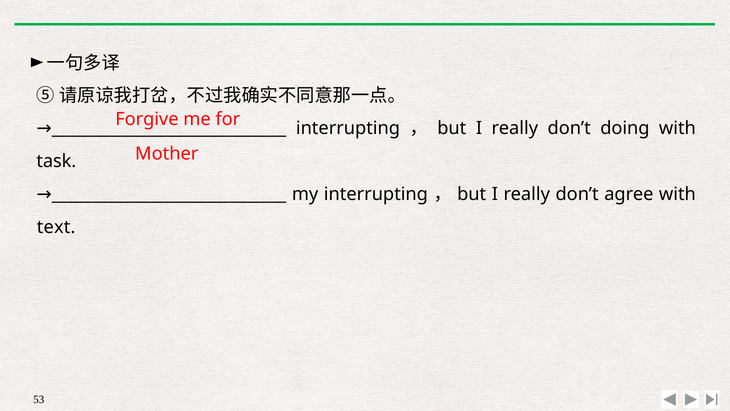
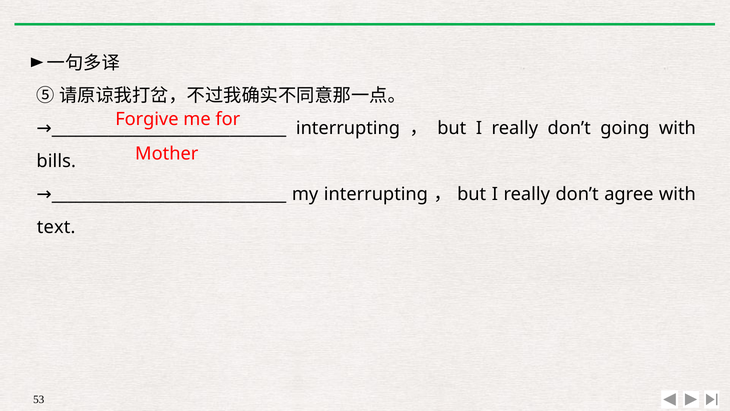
doing: doing -> going
task: task -> bills
